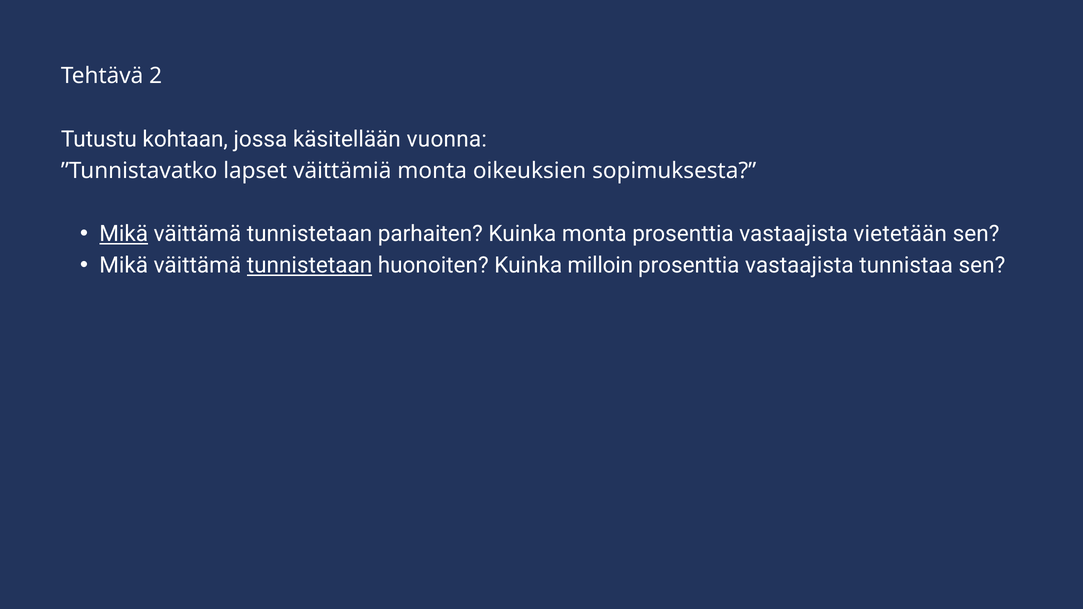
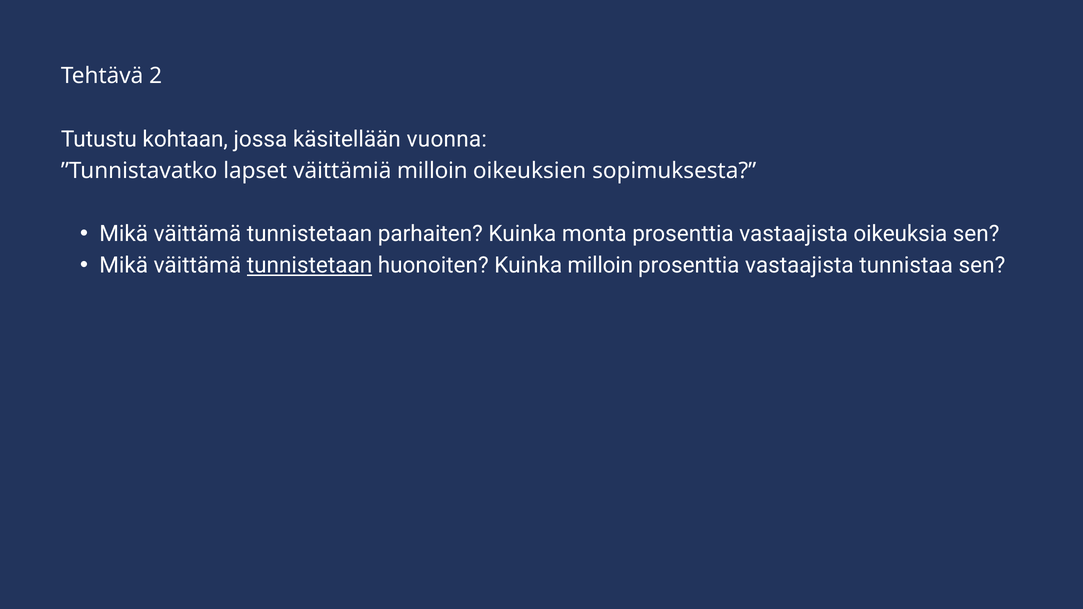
väittämiä monta: monta -> milloin
Mikä at (124, 234) underline: present -> none
vietetään: vietetään -> oikeuksia
